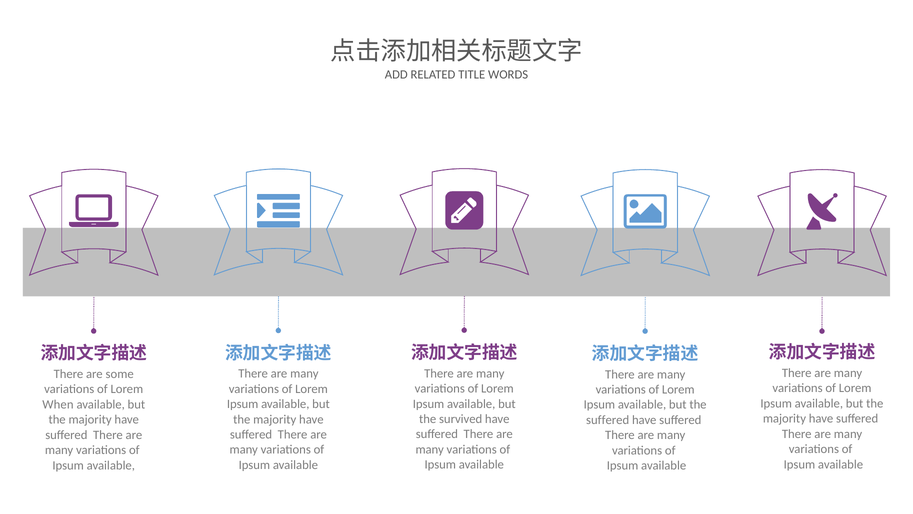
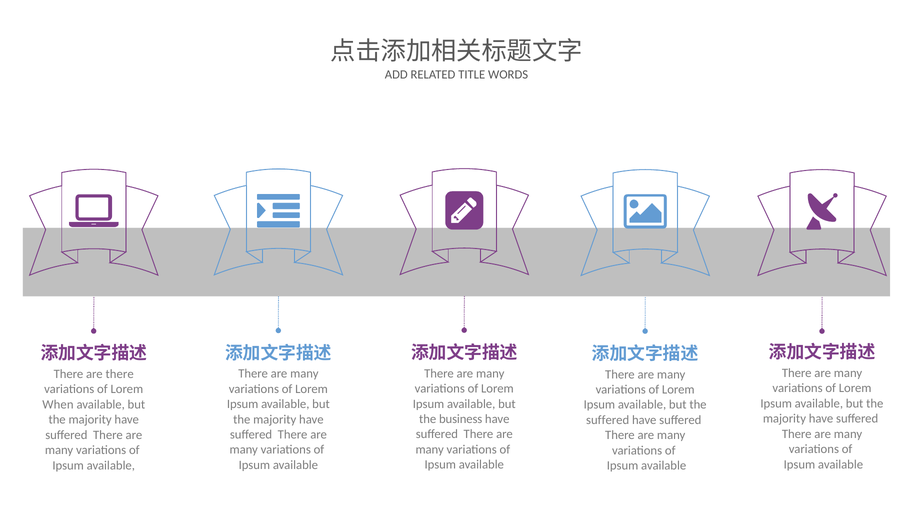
are some: some -> there
survived: survived -> business
